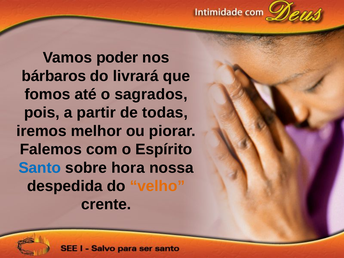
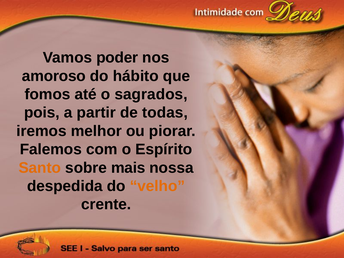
bárbaros: bárbaros -> amoroso
livrará: livrará -> hábito
Santo colour: blue -> orange
hora: hora -> mais
